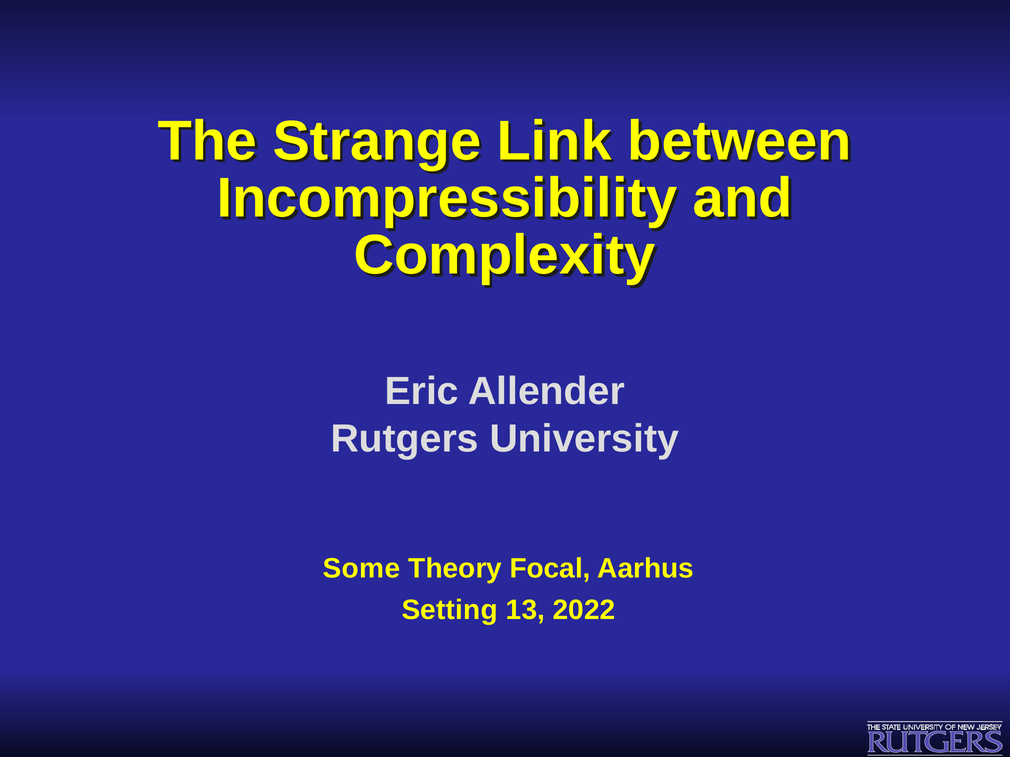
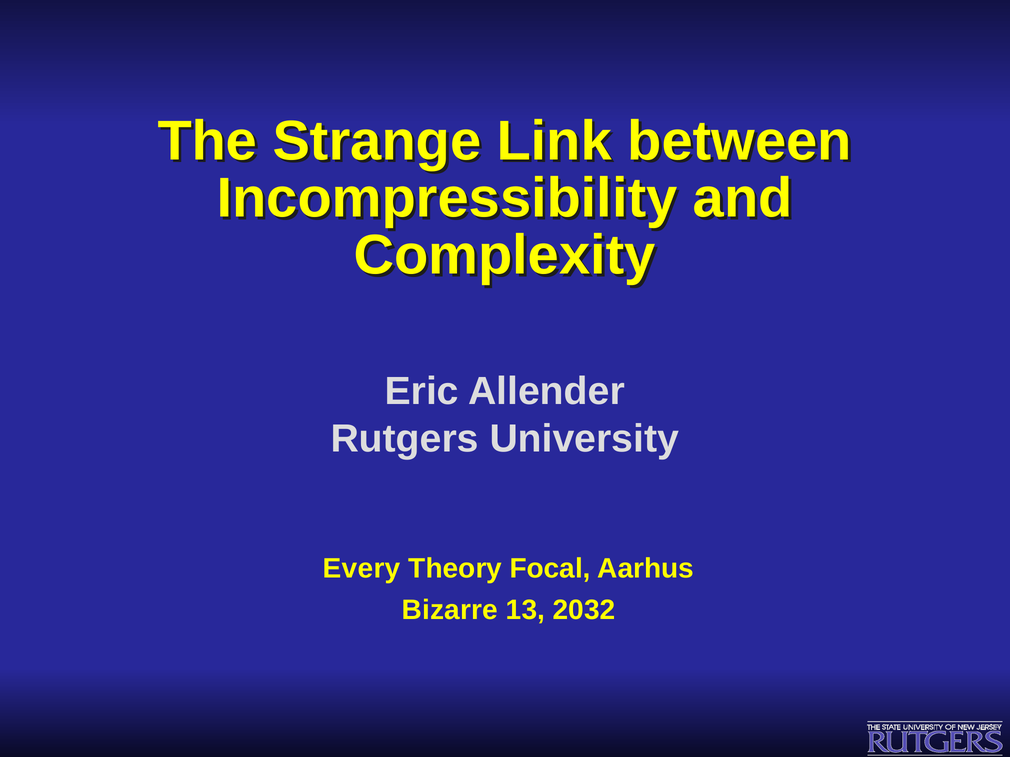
Some: Some -> Every
Setting: Setting -> Bizarre
2022: 2022 -> 2032
